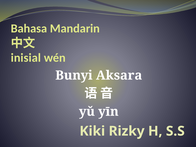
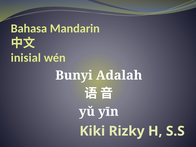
Aksara: Aksara -> Adalah
